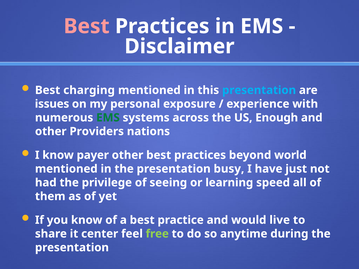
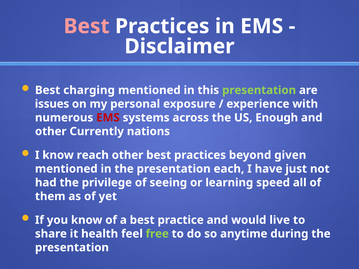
presentation at (259, 90) colour: light blue -> light green
EMS at (108, 118) colour: green -> red
Providers: Providers -> Currently
payer: payer -> reach
world: world -> given
busy: busy -> each
center: center -> health
